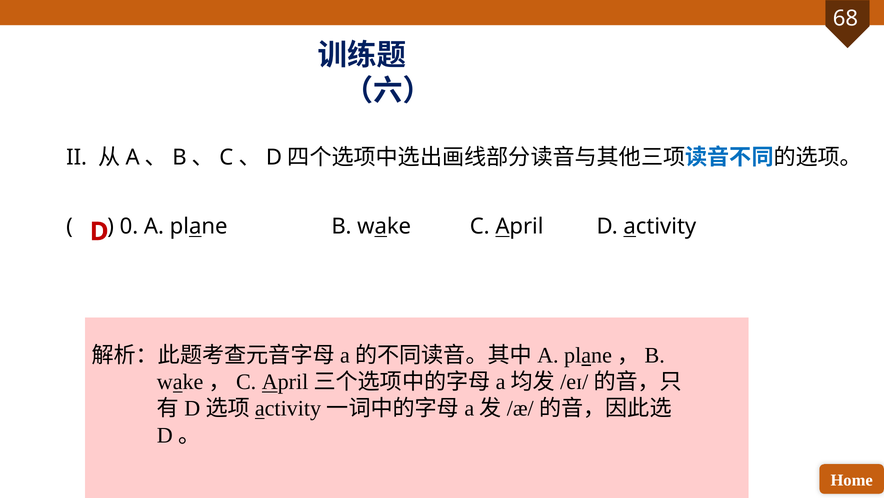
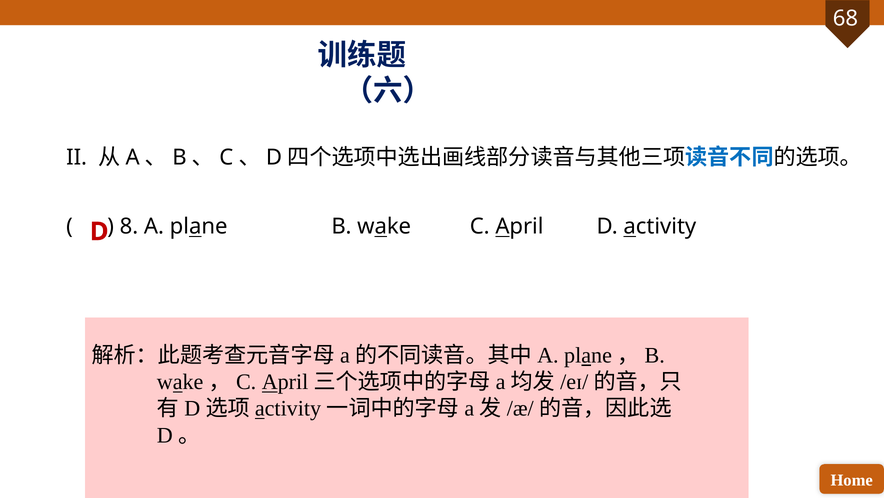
0: 0 -> 8
